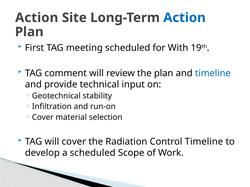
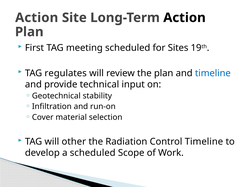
Action at (184, 18) colour: blue -> black
With: With -> Sites
comment: comment -> regulates
will cover: cover -> other
